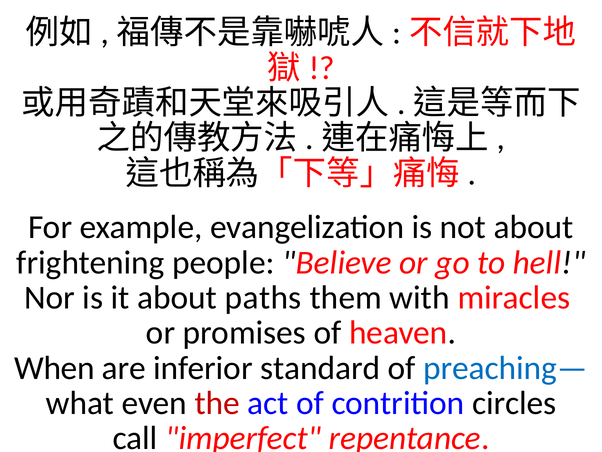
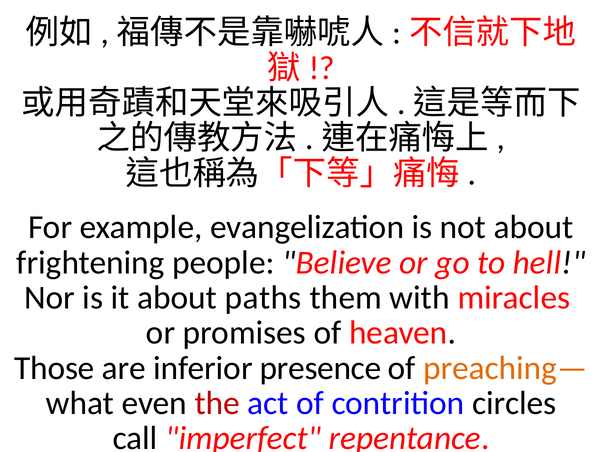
When: When -> Those
standard: standard -> presence
preaching— colour: blue -> orange
